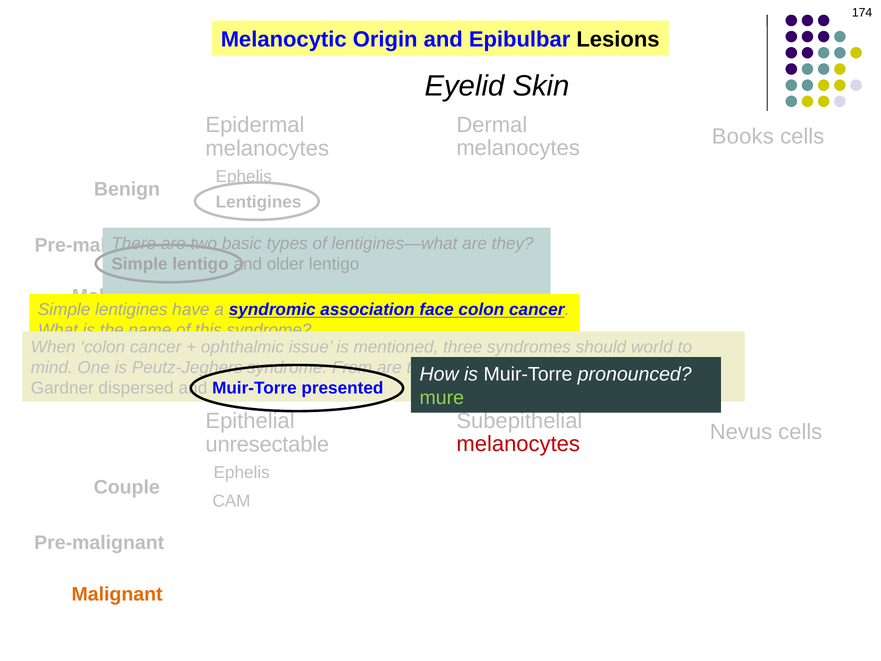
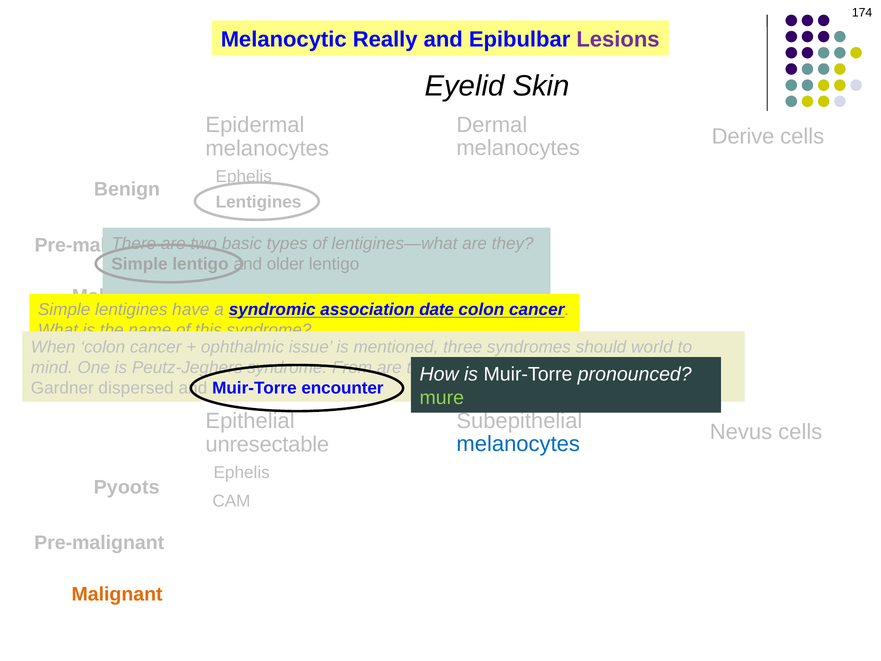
Origin: Origin -> Really
Lesions colour: black -> purple
Books: Books -> Derive
face: face -> date
presented: presented -> encounter
melanocytes at (518, 444) colour: red -> blue
Couple: Couple -> Pyoots
